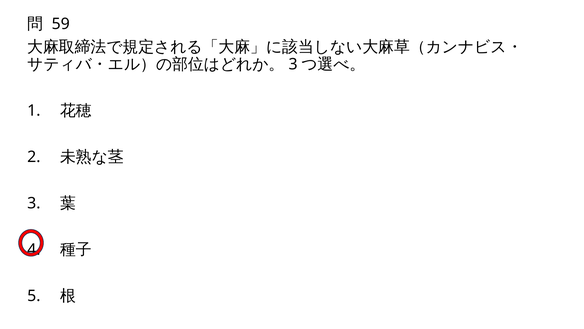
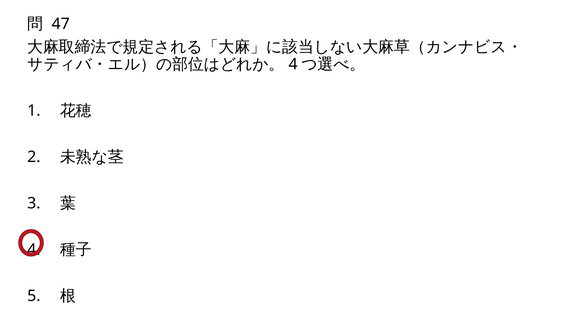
59: 59 -> 47
3 at (293, 64): 3 -> 4
